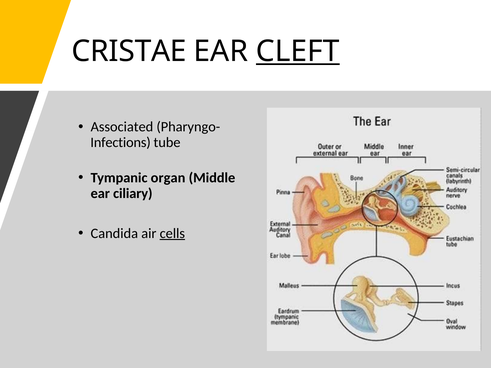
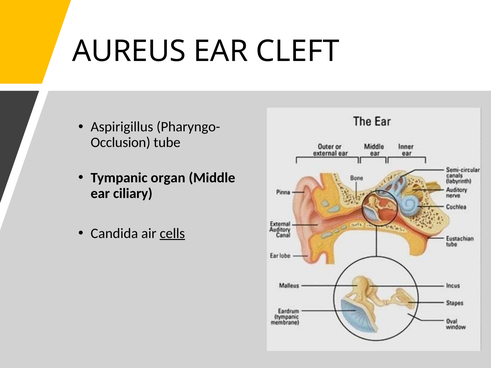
CRISTAE: CRISTAE -> AUREUS
CLEFT underline: present -> none
Associated: Associated -> Aspirigillus
Infections: Infections -> Occlusion
